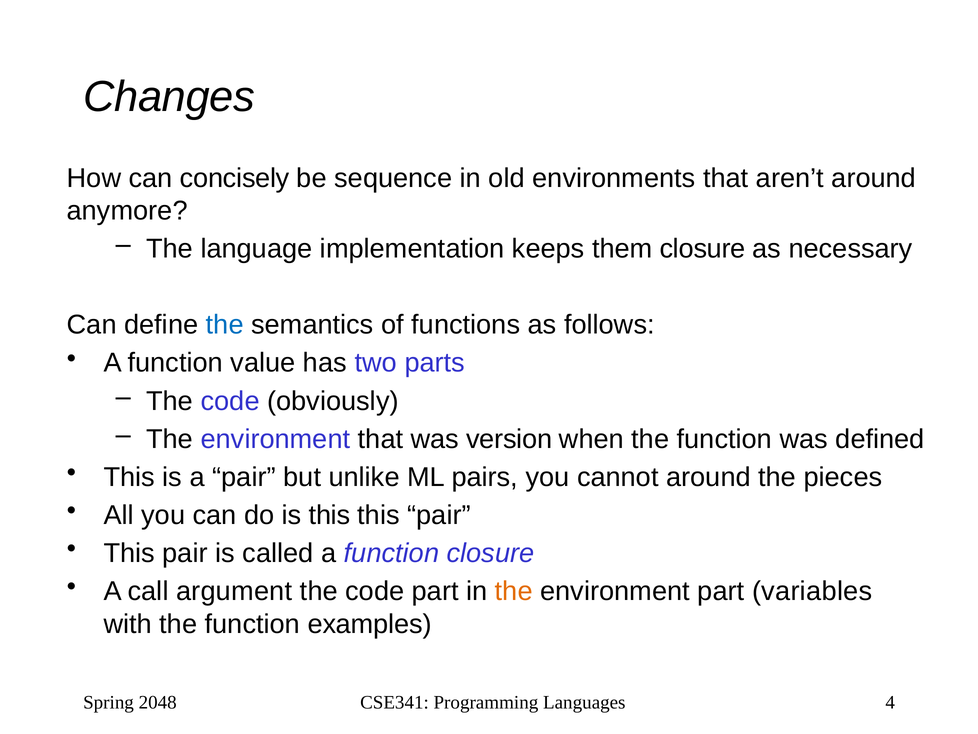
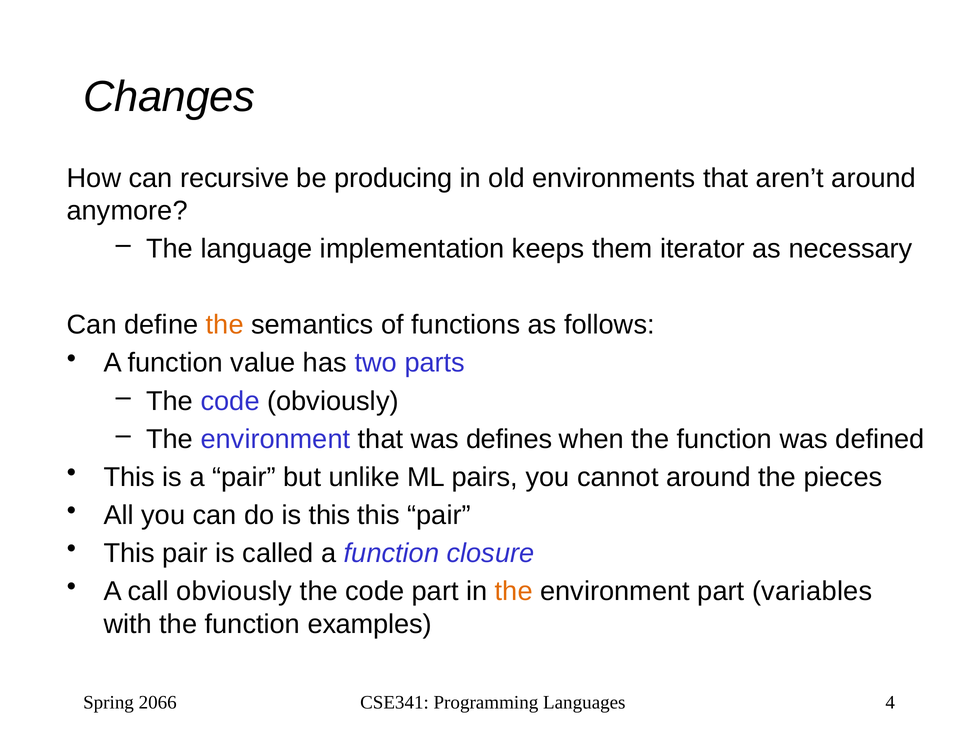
concisely: concisely -> recursive
sequence: sequence -> producing
them closure: closure -> iterator
the at (225, 325) colour: blue -> orange
version: version -> defines
call argument: argument -> obviously
2048: 2048 -> 2066
